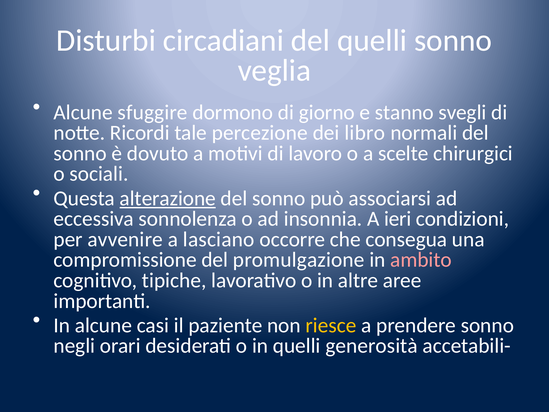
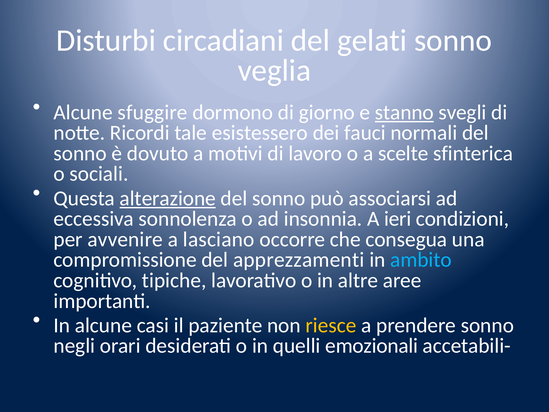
del quelli: quelli -> gelati
stanno underline: none -> present
percezione: percezione -> esistessero
libro: libro -> fauci
chirurgici: chirurgici -> sfinterica
promulgazione: promulgazione -> apprezzamenti
ambito colour: pink -> light blue
generosità: generosità -> emozionali
